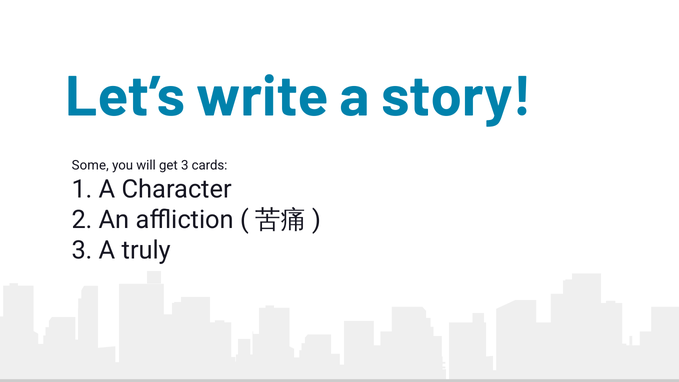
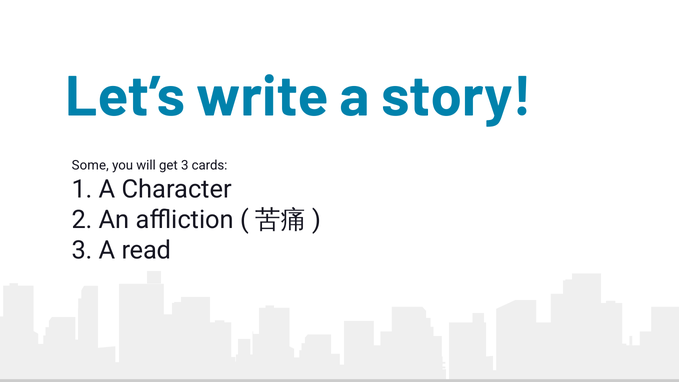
truly: truly -> read
